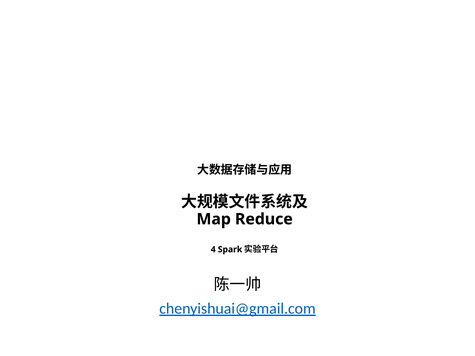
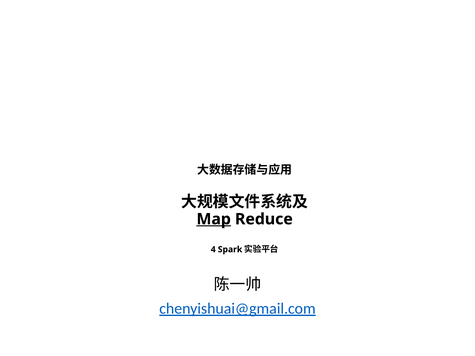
Map underline: none -> present
